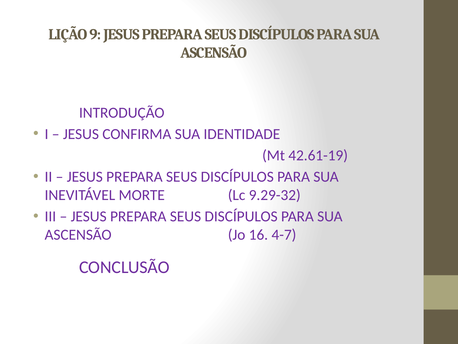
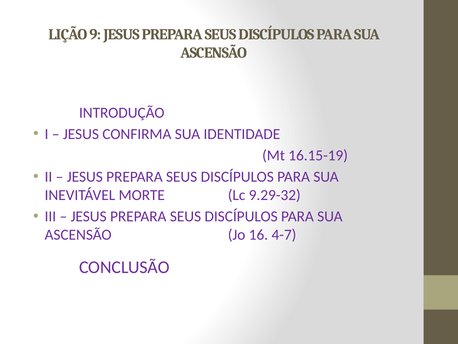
42.61-19: 42.61-19 -> 16.15-19
